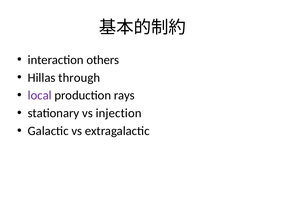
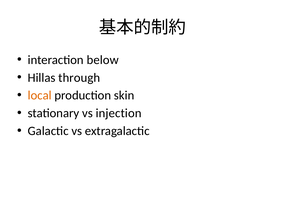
others: others -> below
local colour: purple -> orange
rays: rays -> skin
